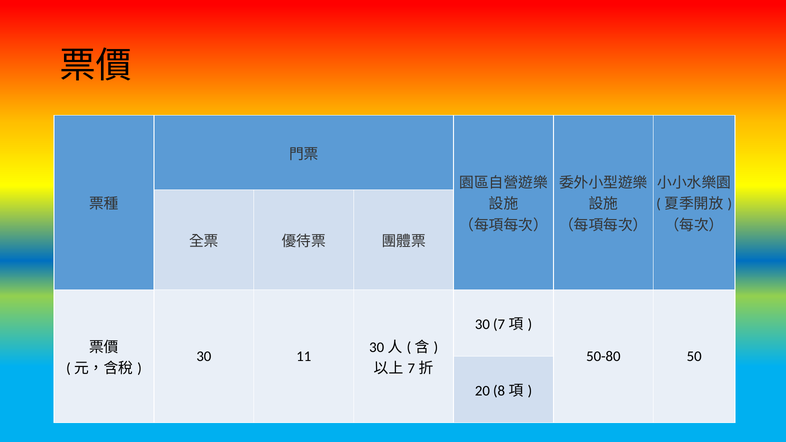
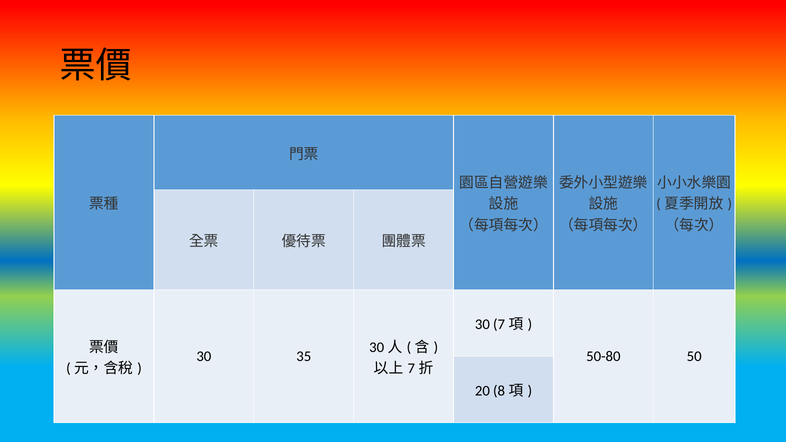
11: 11 -> 35
